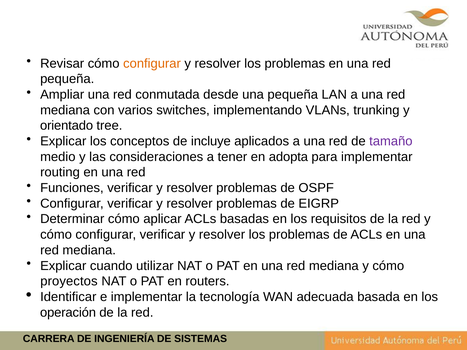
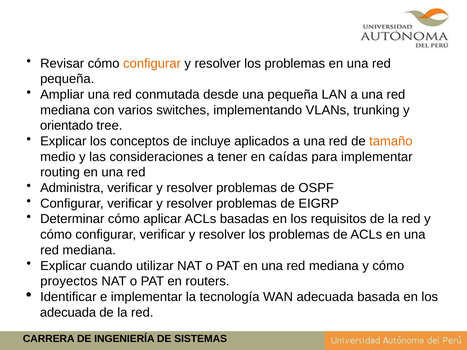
tamaño colour: purple -> orange
adopta: adopta -> caídas
Funciones: Funciones -> Administra
operación at (68, 313): operación -> adecuada
